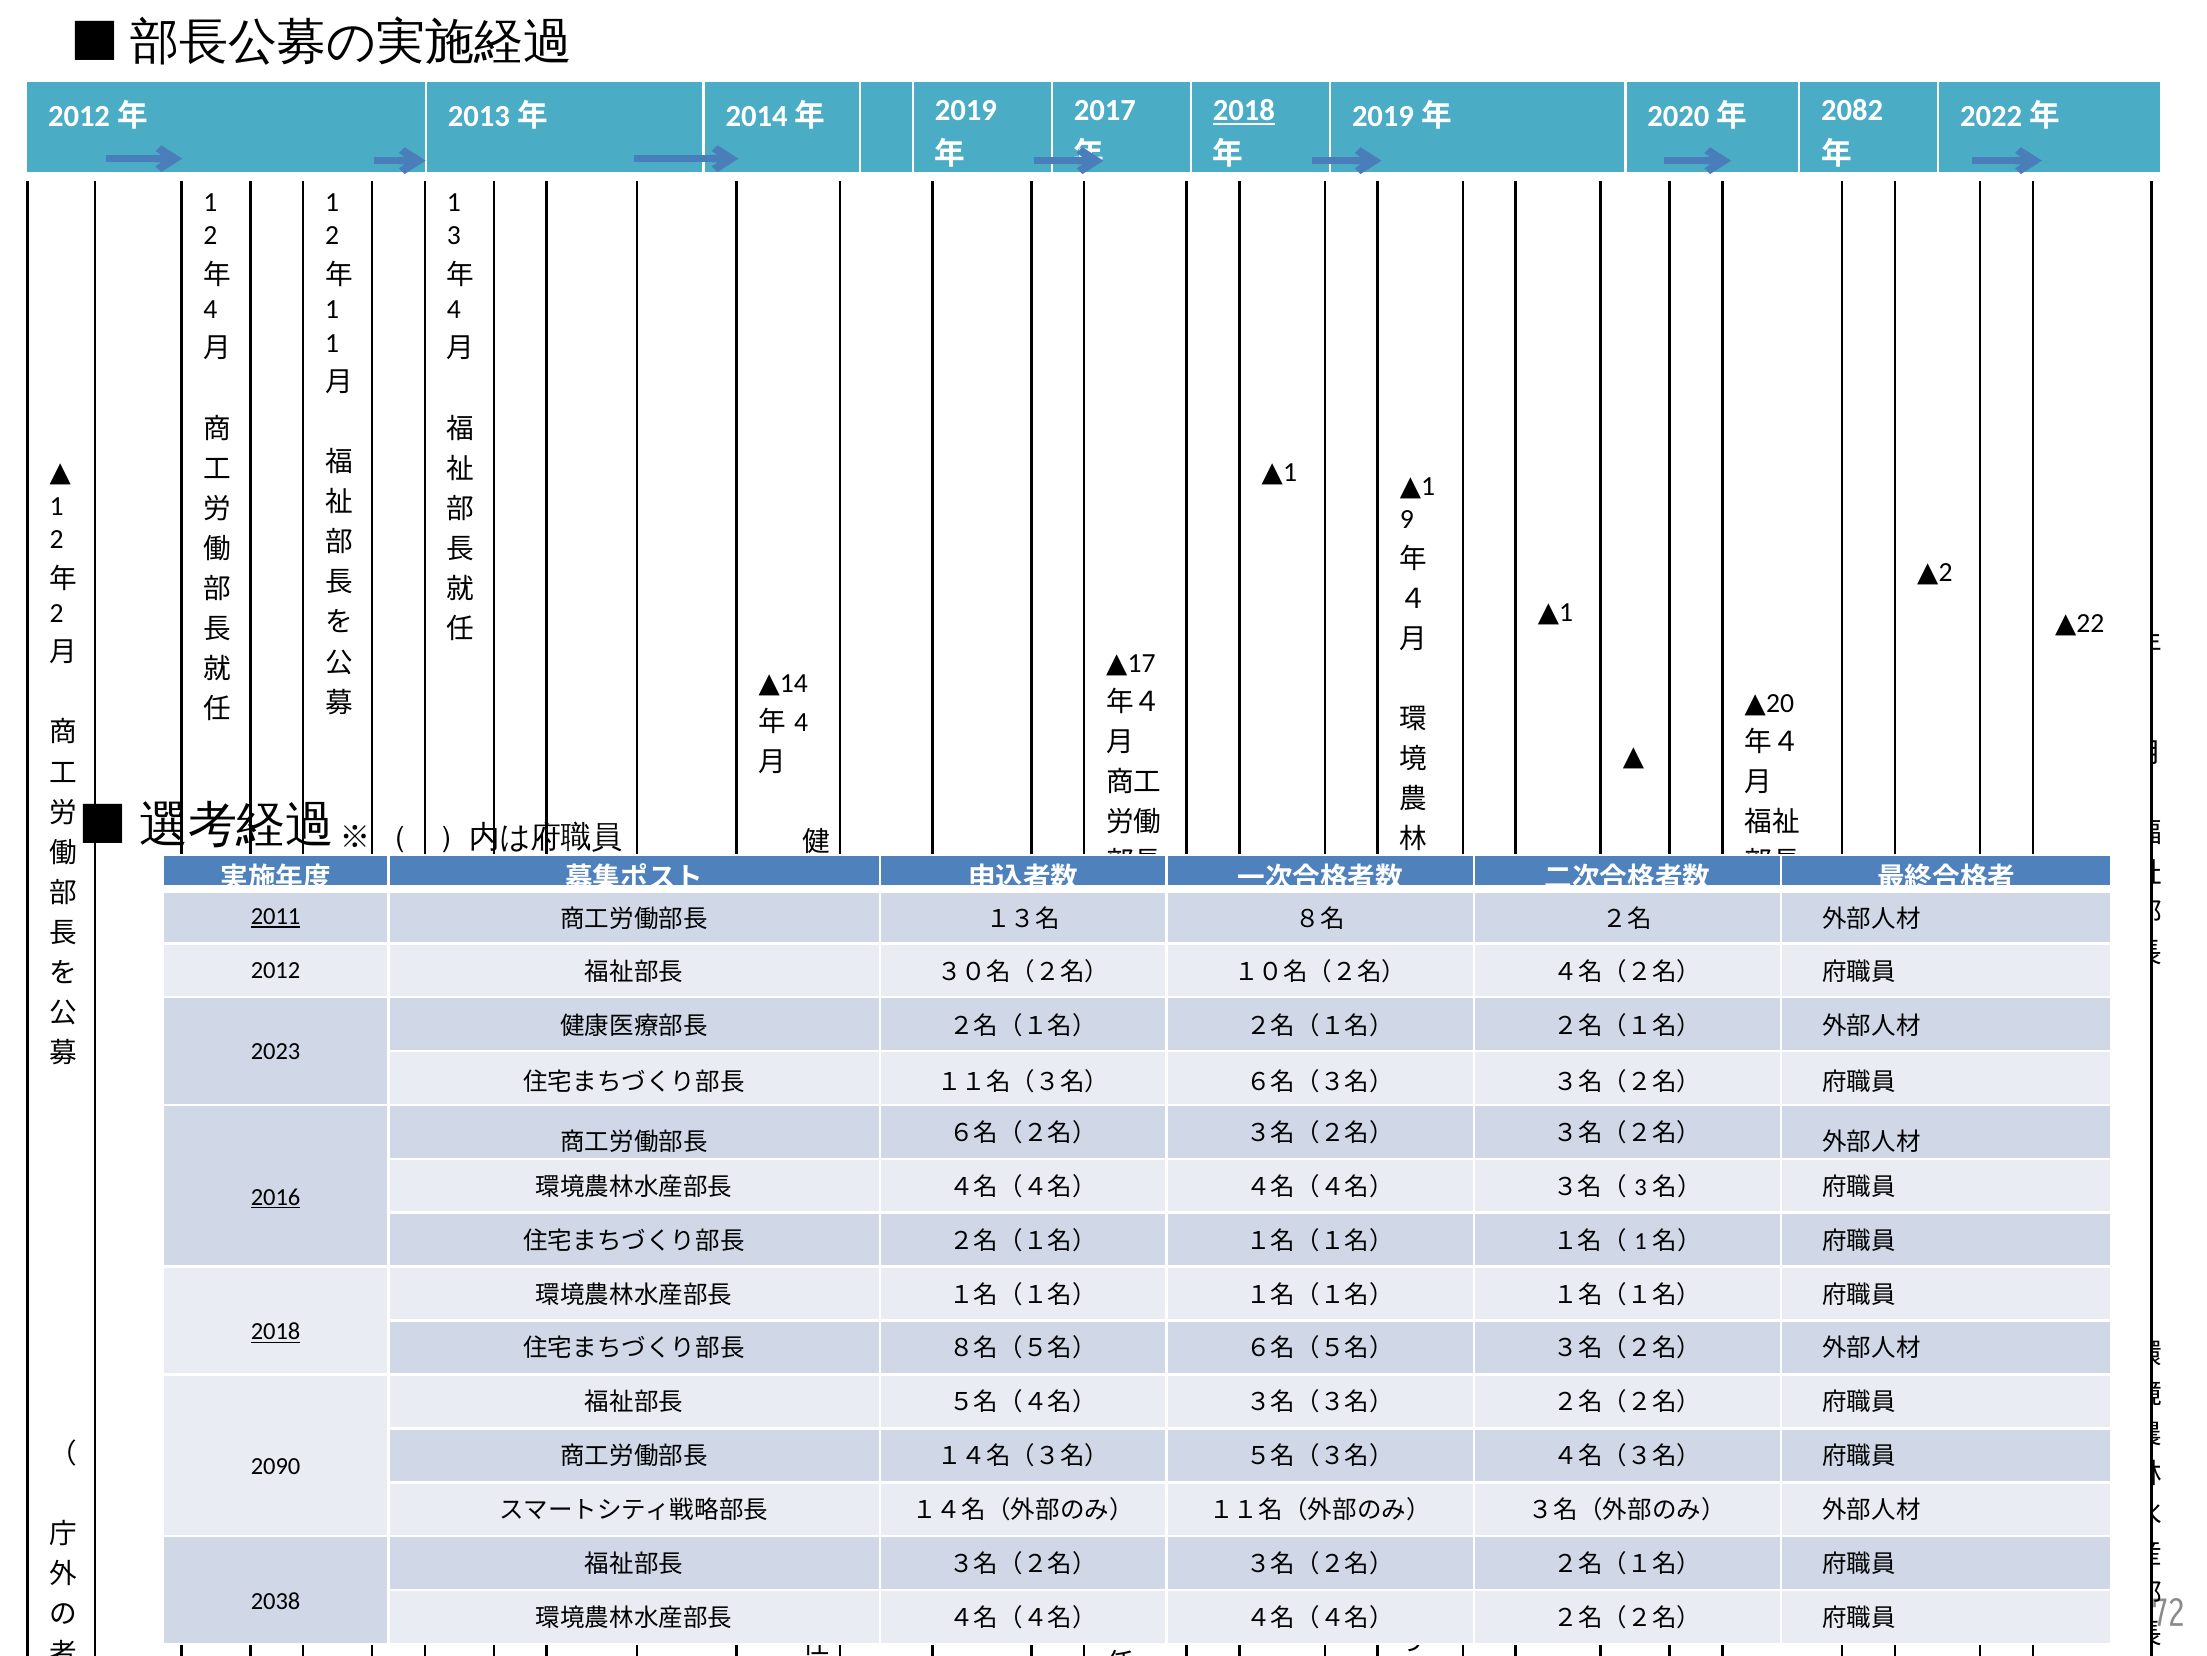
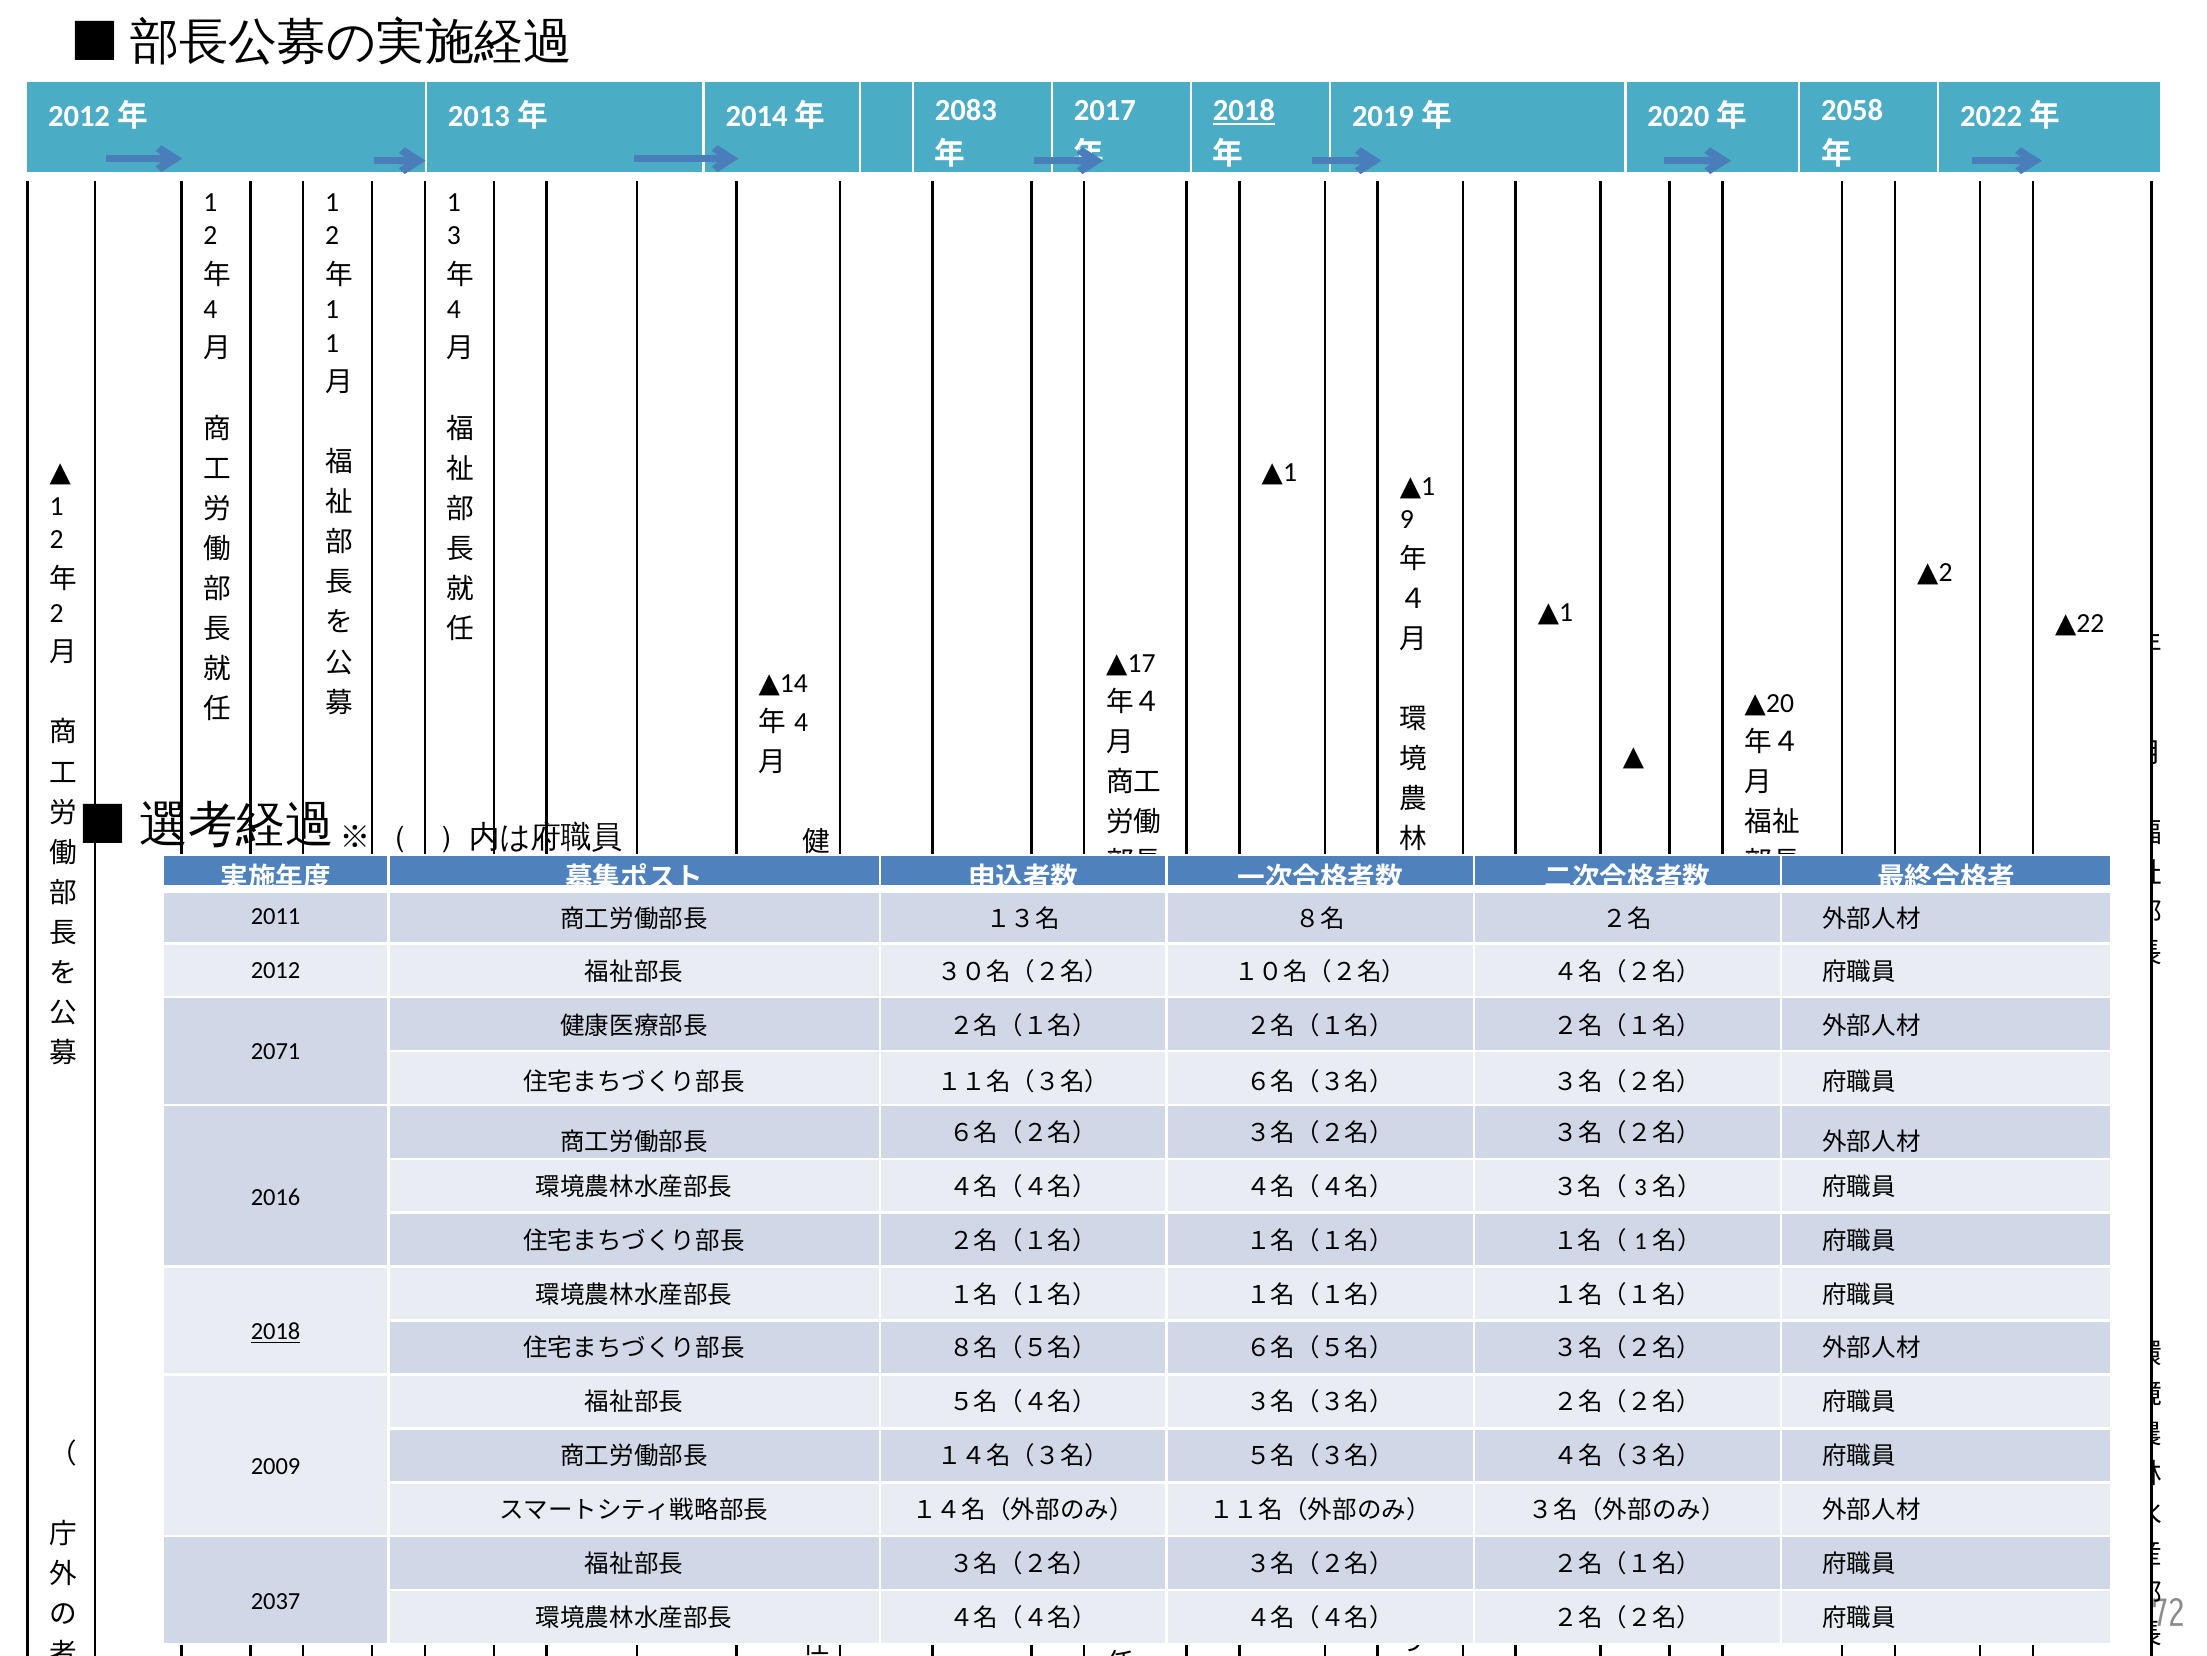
2019: 2019 -> 2083
2082: 2082 -> 2058
2011 underline: present -> none
2023: 2023 -> 2071
2016 underline: present -> none
2090: 2090 -> 2009
2038: 2038 -> 2037
